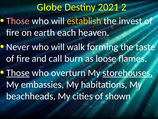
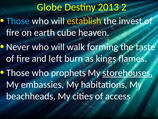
2021: 2021 -> 2013
Those at (18, 21) colour: pink -> light blue
each: each -> cube
call: call -> left
loose: loose -> kings
Those at (18, 73) underline: present -> none
overturn: overturn -> prophets
shown: shown -> access
